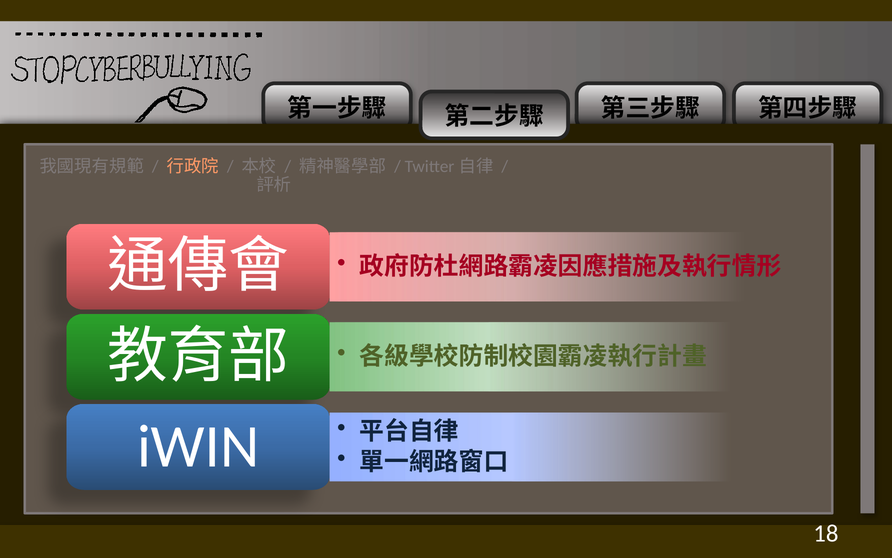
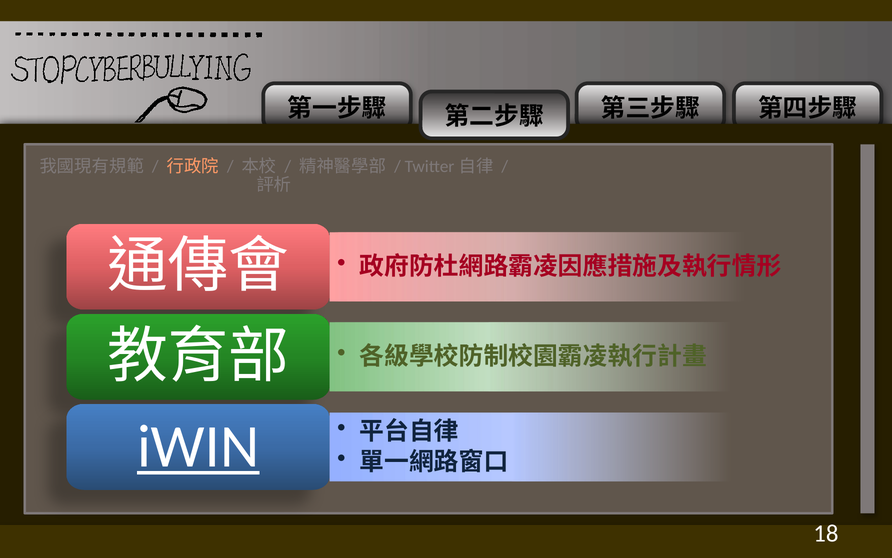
iWIN underline: none -> present
